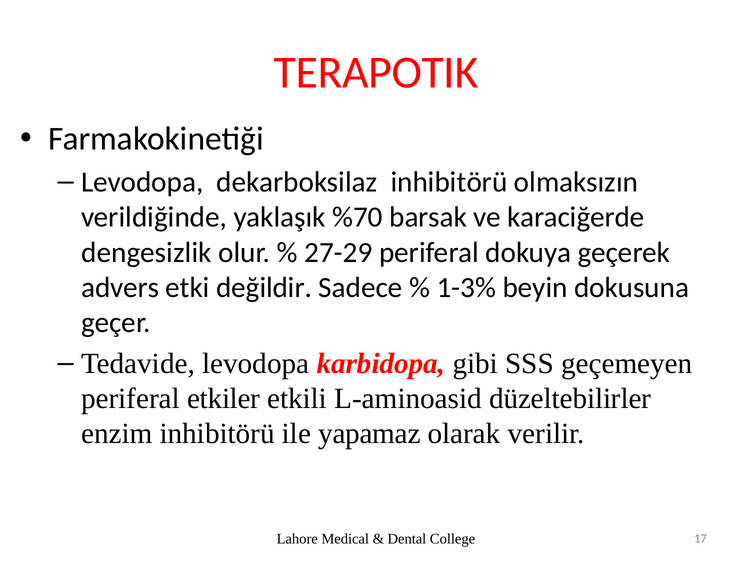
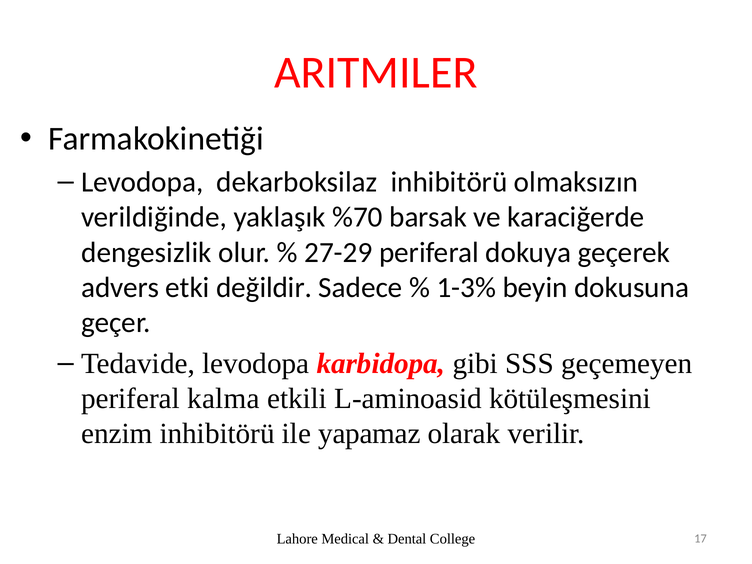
TERAPOTIK: TERAPOTIK -> ARITMILER
etkiler: etkiler -> kalma
düzeltebilirler: düzeltebilirler -> kötüleşmesini
